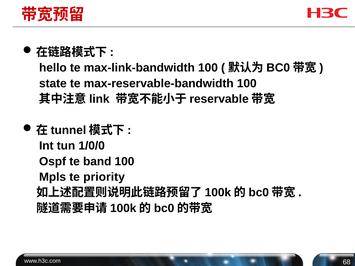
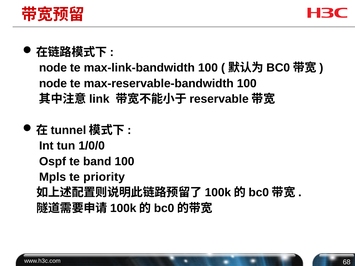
hello at (53, 68): hello -> node
state at (53, 83): state -> node
